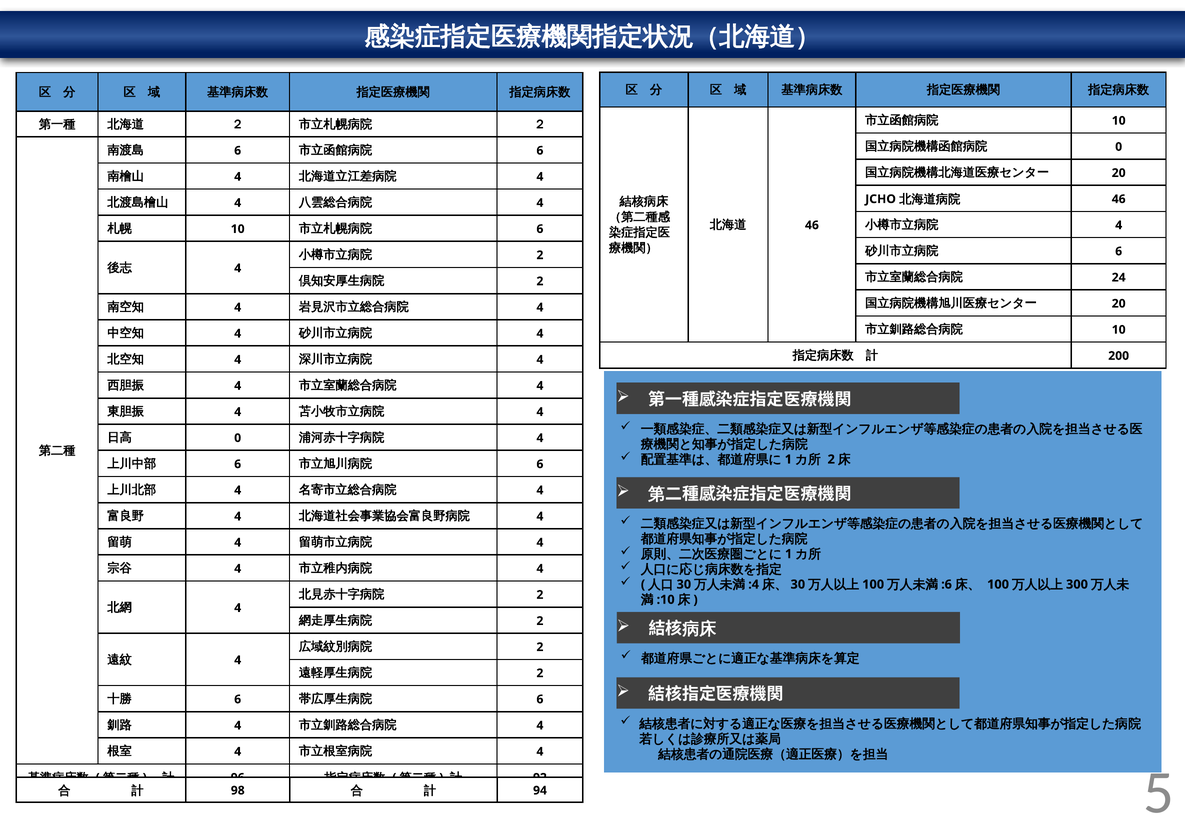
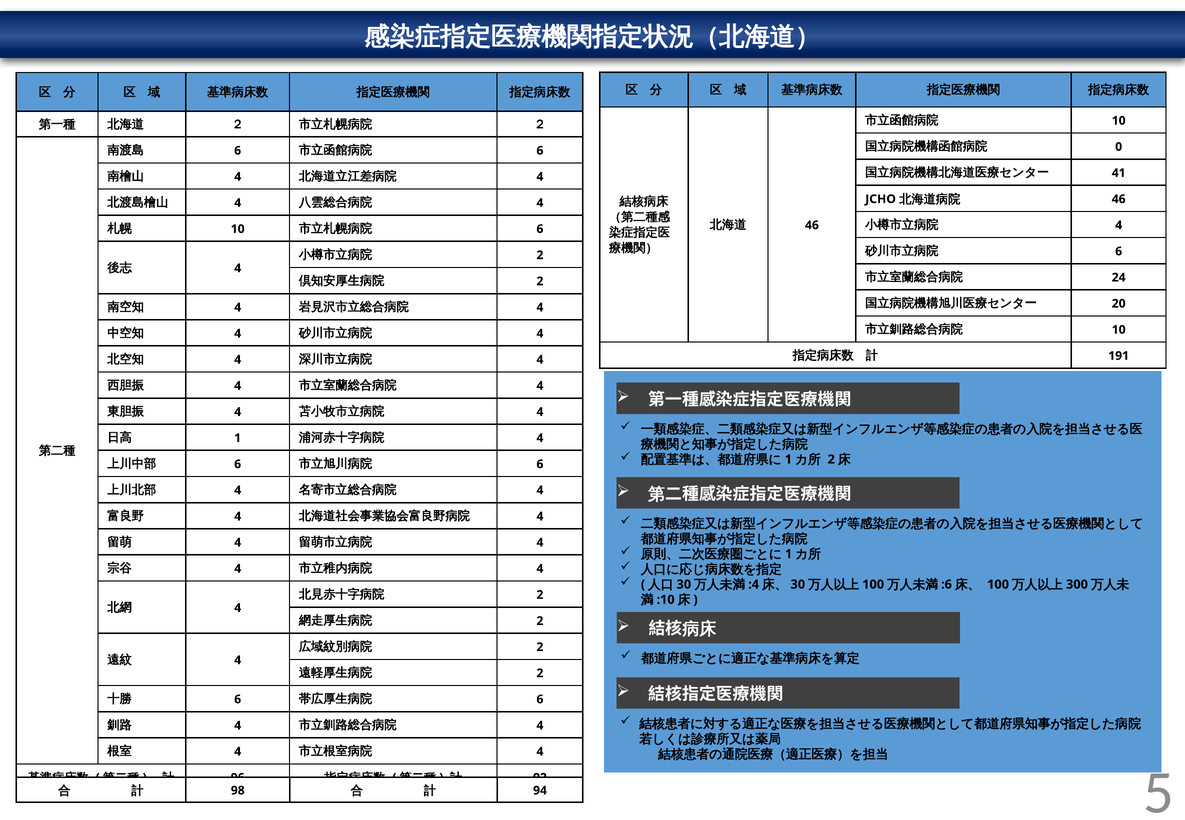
20 at (1119, 173): 20 -> 41
200: 200 -> 191
0 at (238, 438): 0 -> 1
